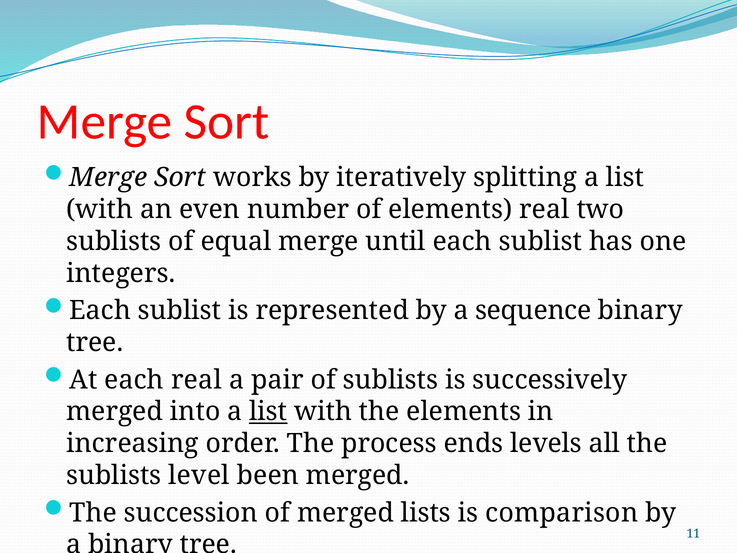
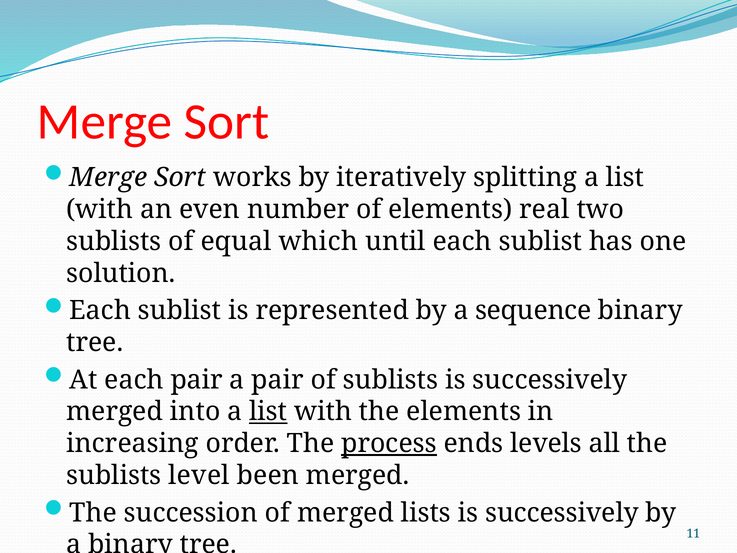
equal merge: merge -> which
integers: integers -> solution
each real: real -> pair
process underline: none -> present
lists is comparison: comparison -> successively
